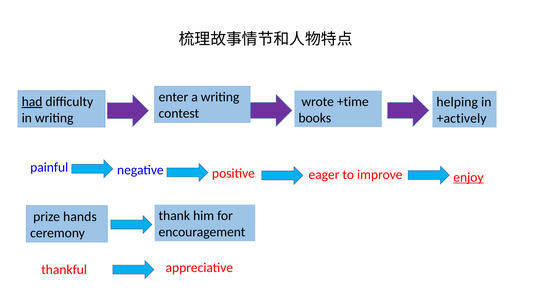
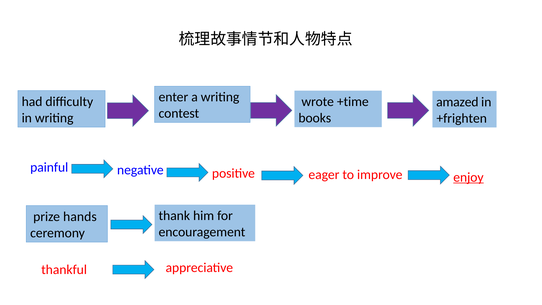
had underline: present -> none
helping: helping -> amazed
+actively: +actively -> +frighten
